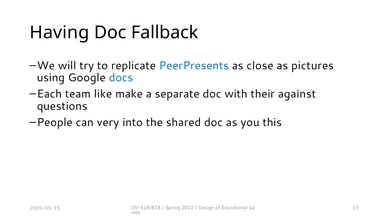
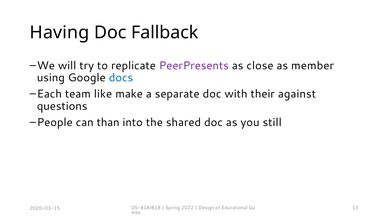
PeerPresents colour: blue -> purple
pictures: pictures -> member
very: very -> than
this: this -> still
